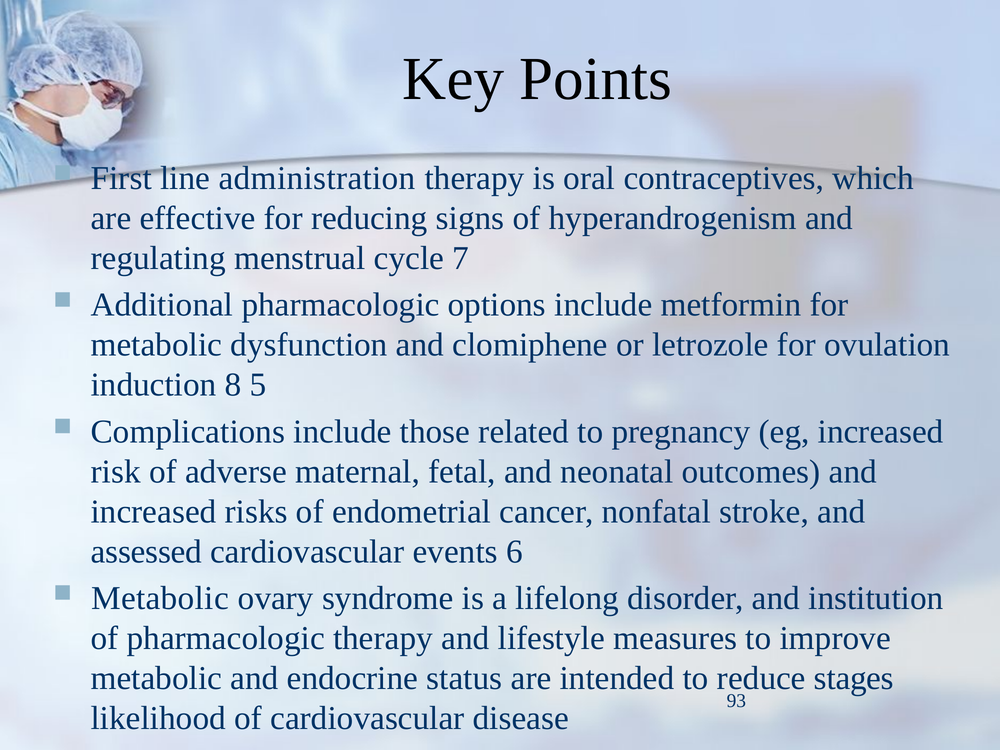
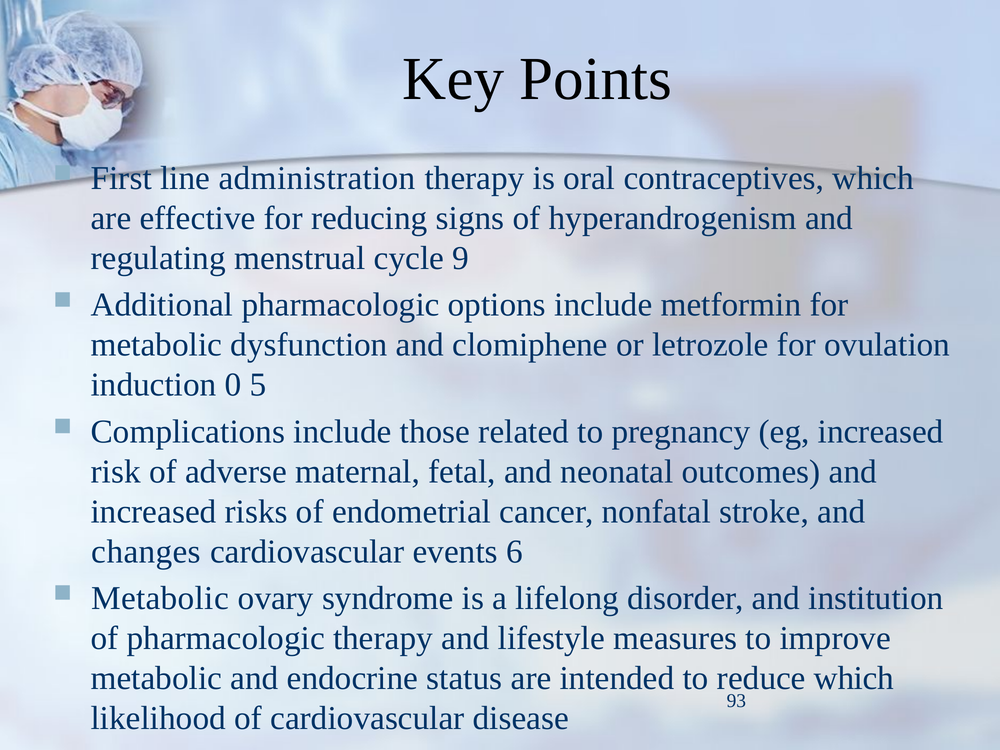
7: 7 -> 9
8: 8 -> 0
assessed: assessed -> changes
reduce stages: stages -> which
